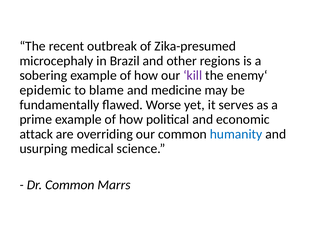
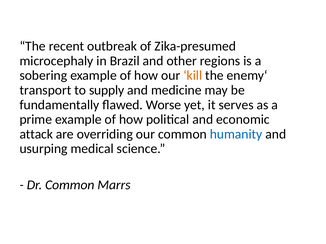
kill colour: purple -> orange
epidemic: epidemic -> transport
blame: blame -> supply
